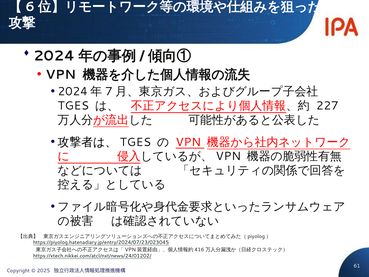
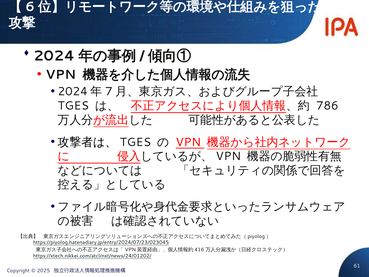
227: 227 -> 786
